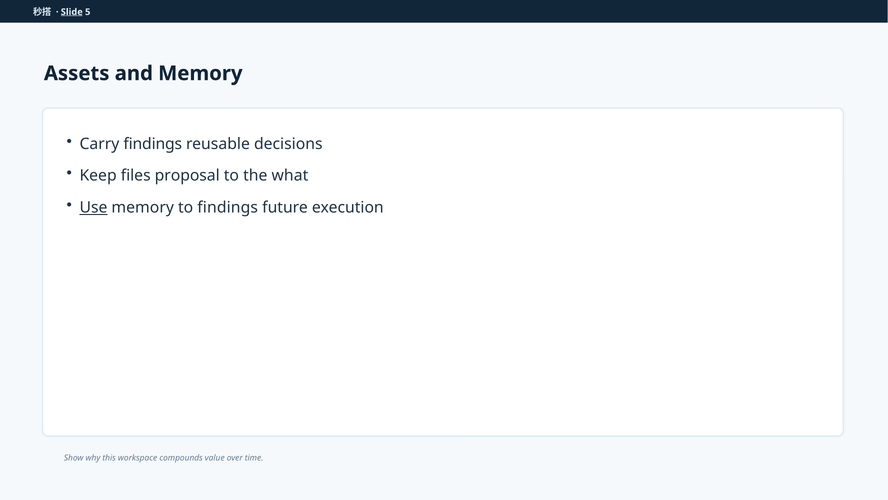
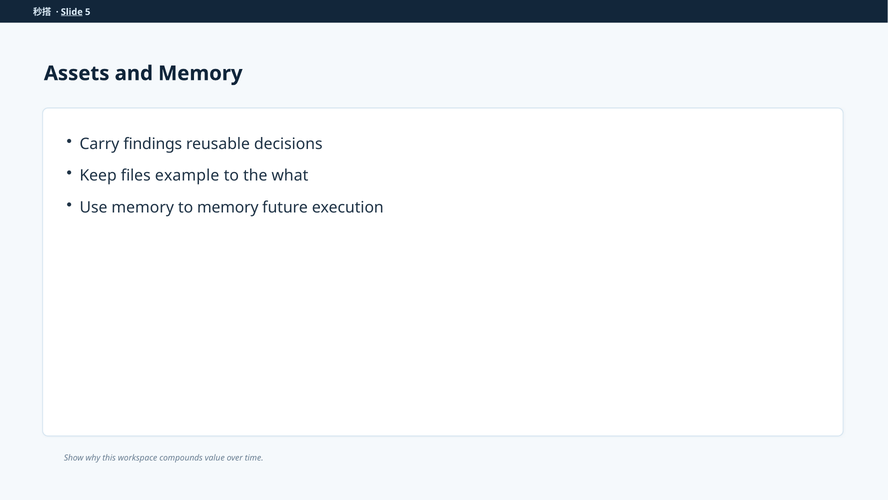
proposal: proposal -> example
Use underline: present -> none
to findings: findings -> memory
